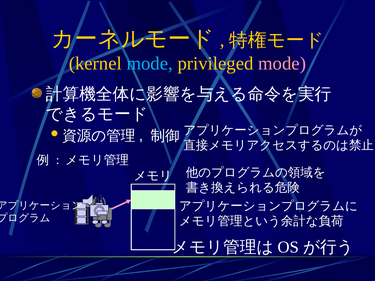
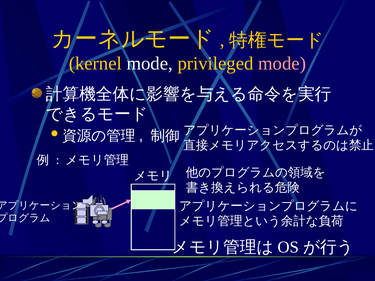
mode at (150, 63) colour: light blue -> white
